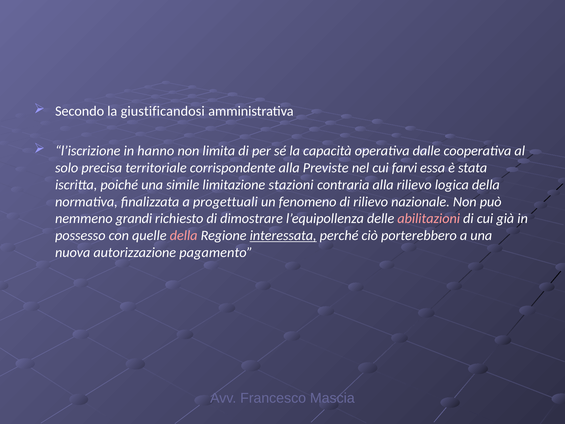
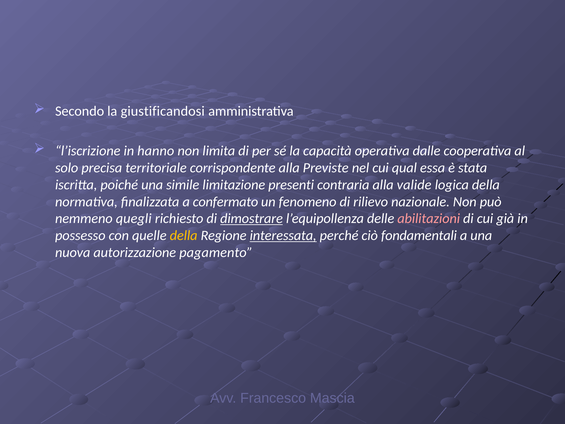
farvi: farvi -> qual
stazioni: stazioni -> presenti
alla rilievo: rilievo -> valide
progettuali: progettuali -> confermato
grandi: grandi -> quegli
dimostrare underline: none -> present
della at (184, 235) colour: pink -> yellow
porterebbero: porterebbero -> fondamentali
